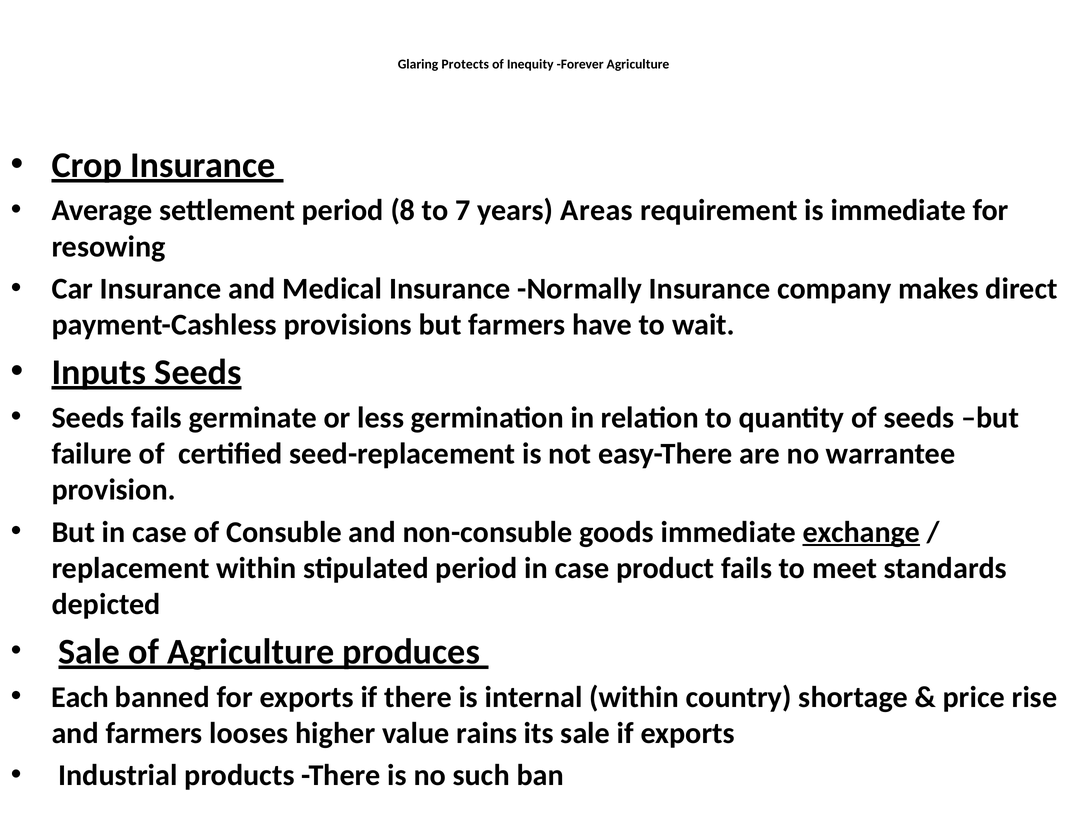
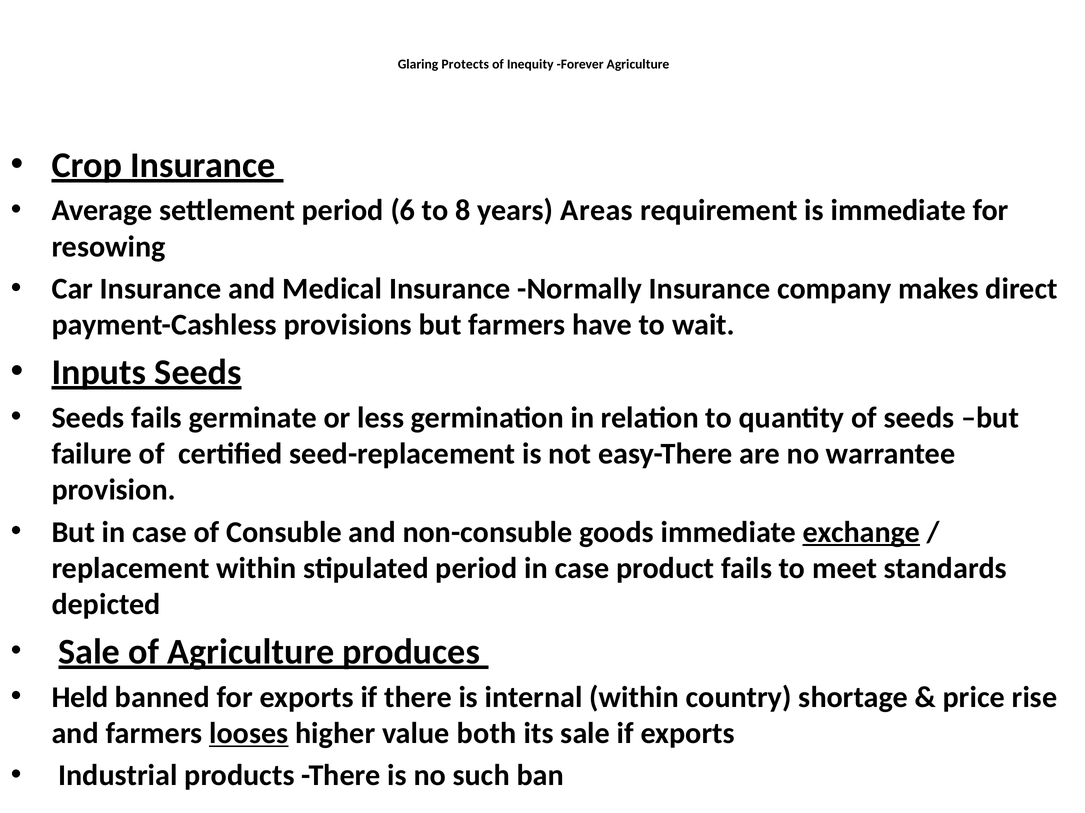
8: 8 -> 6
7: 7 -> 8
Each: Each -> Held
looses underline: none -> present
rains: rains -> both
